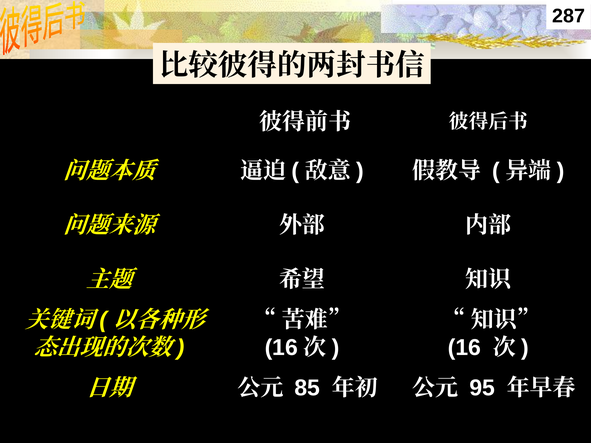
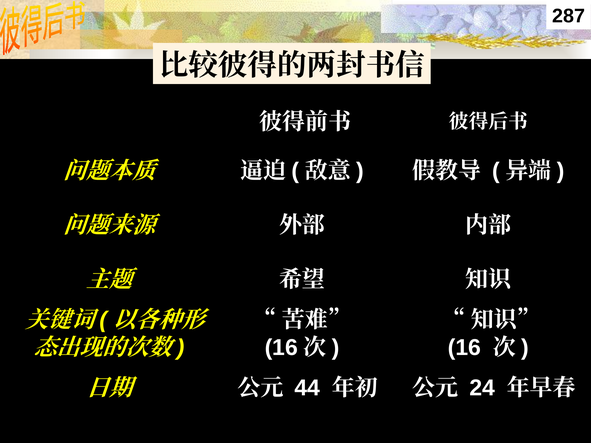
85: 85 -> 44
95: 95 -> 24
